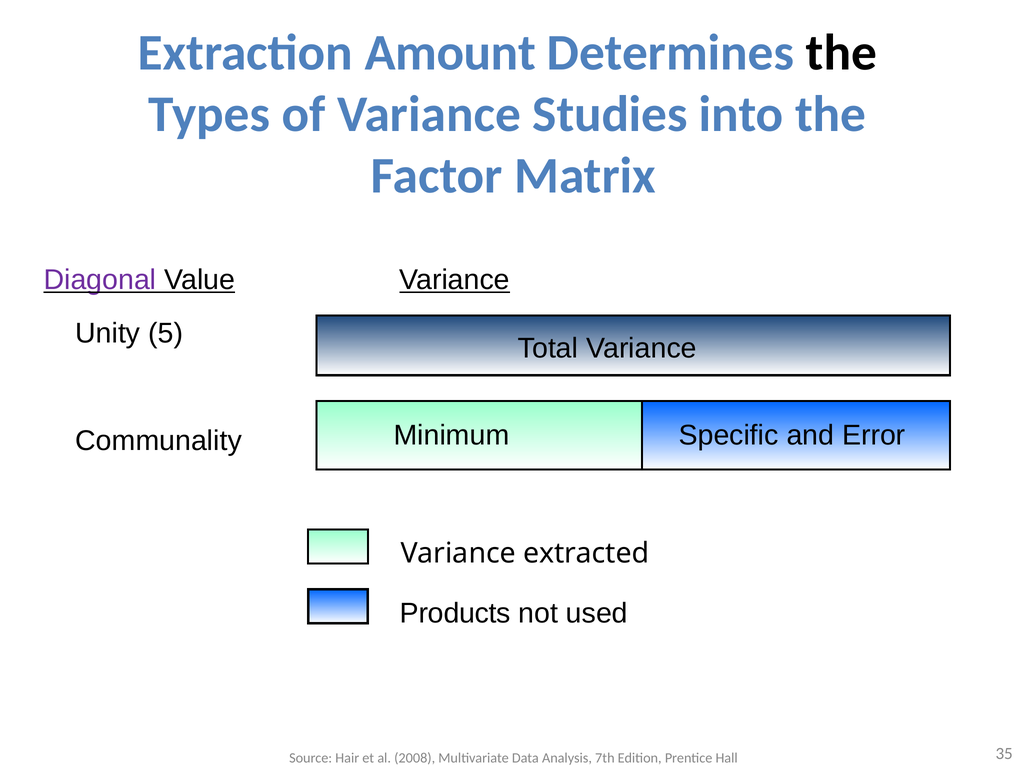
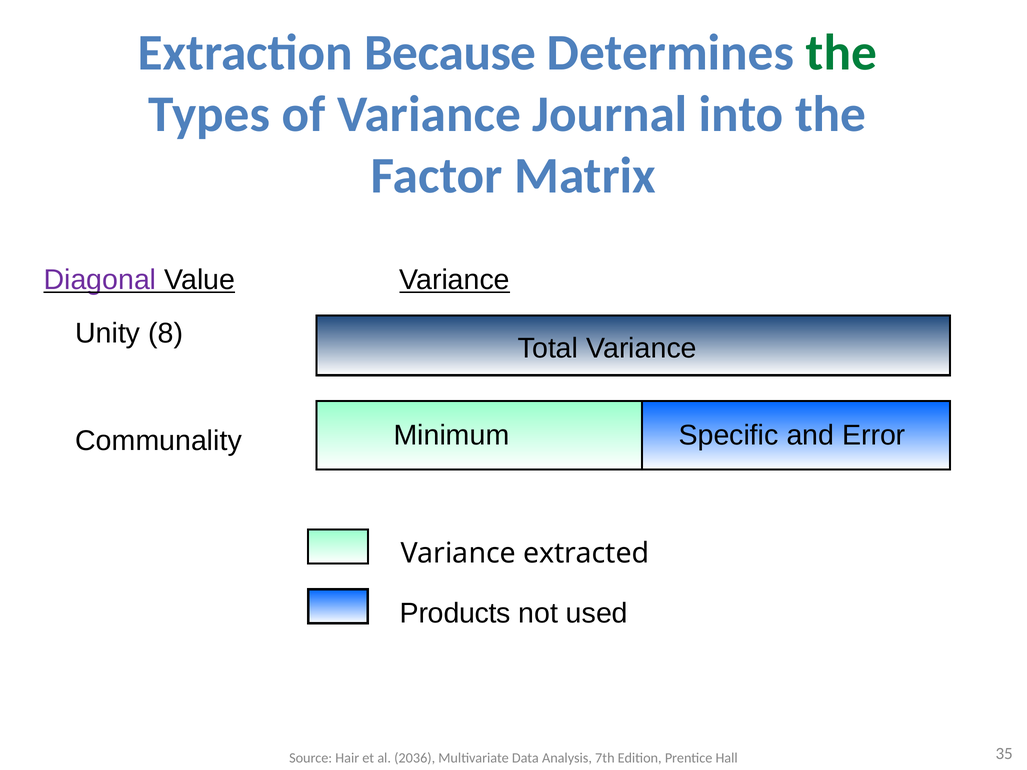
Amount: Amount -> Because
the at (841, 53) colour: black -> green
Studies: Studies -> Journal
5: 5 -> 8
2008: 2008 -> 2036
